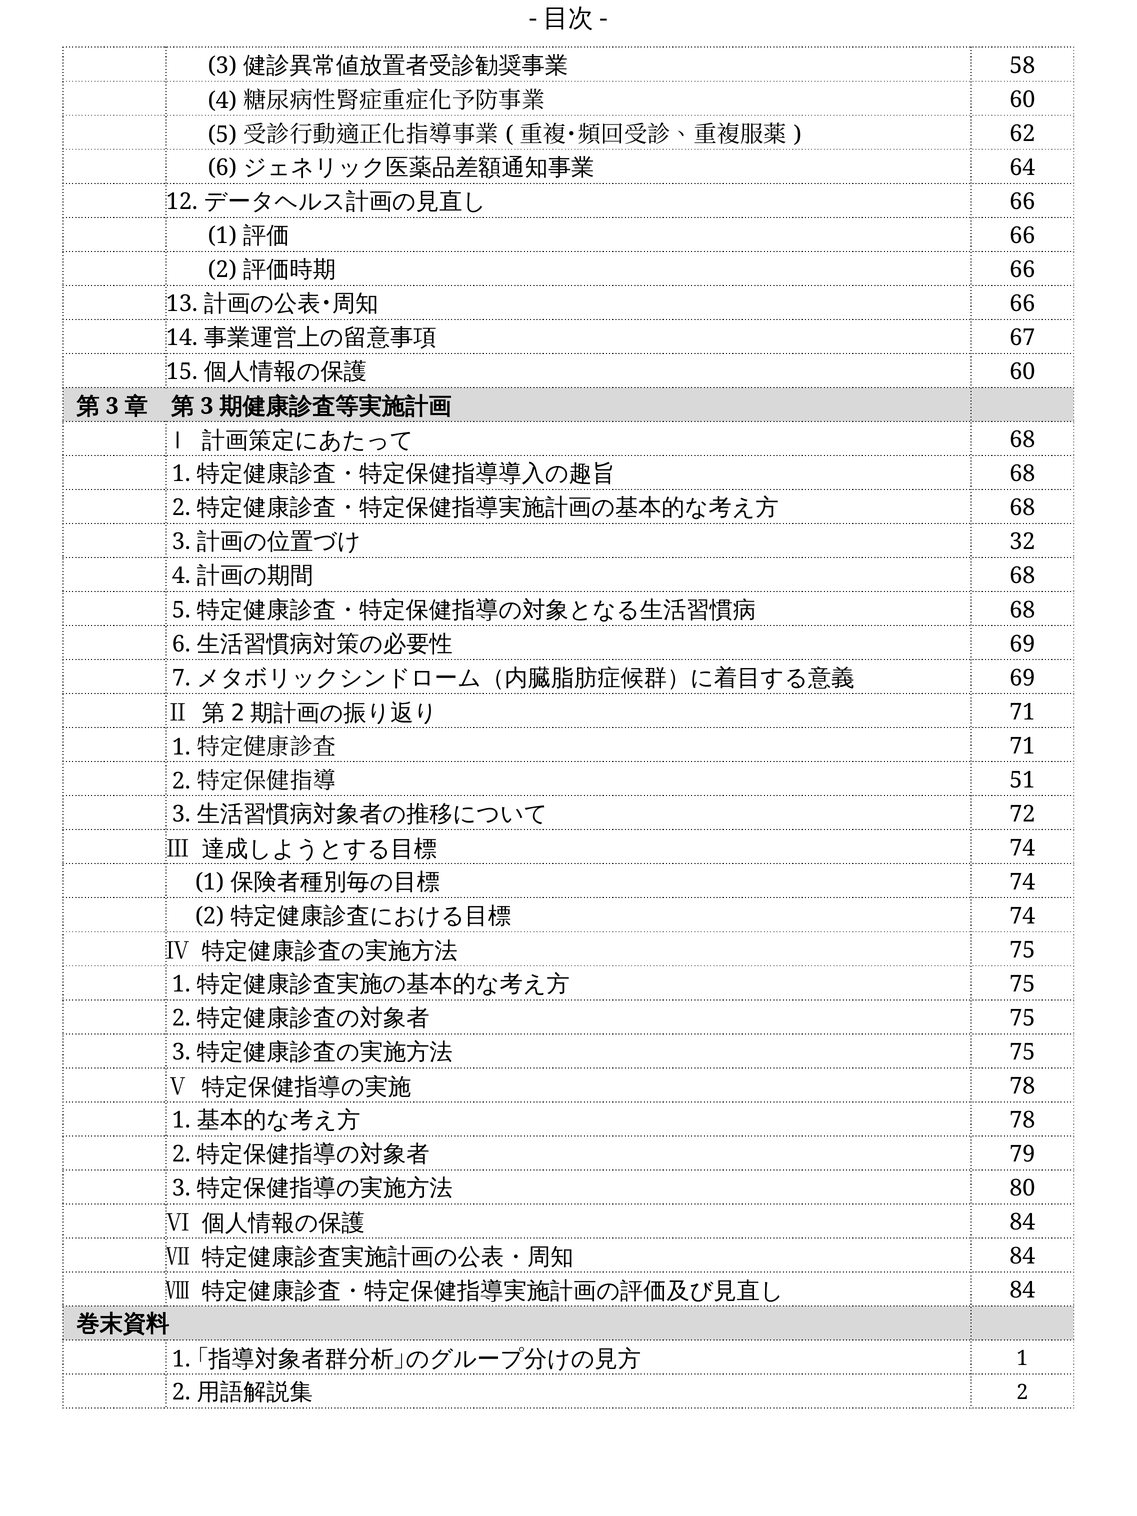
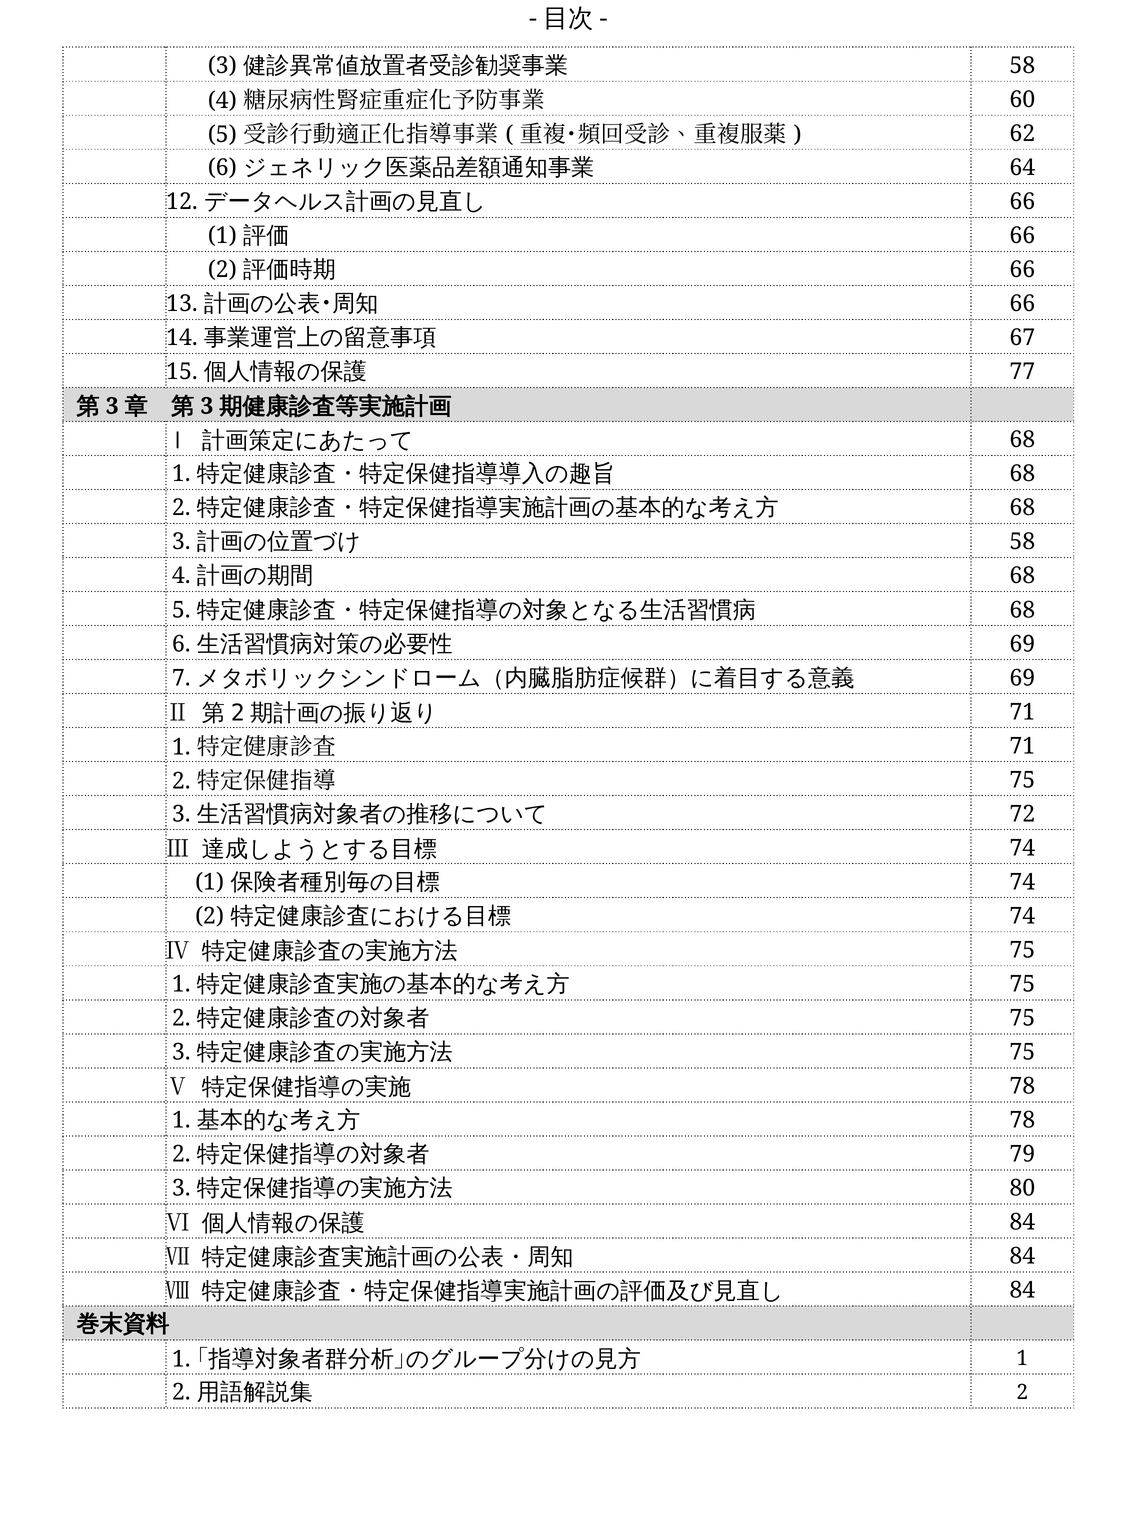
60 at (1022, 372): 60 -> 77
32 at (1022, 542): 32 -> 58
51 at (1022, 780): 51 -> 75
